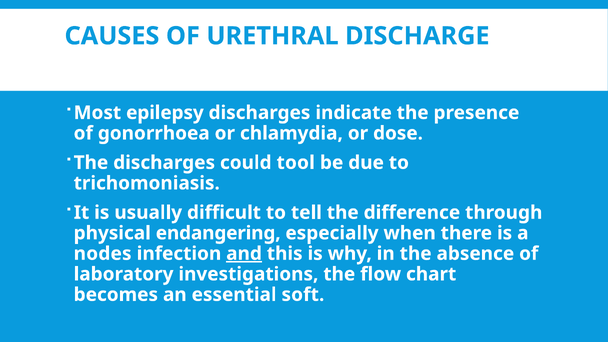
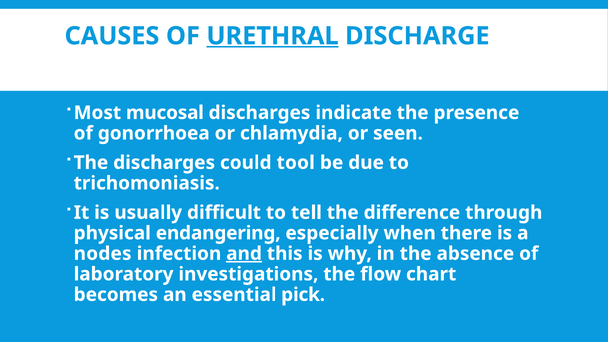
URETHRAL underline: none -> present
epilepsy: epilepsy -> mucosal
dose: dose -> seen
soft: soft -> pick
